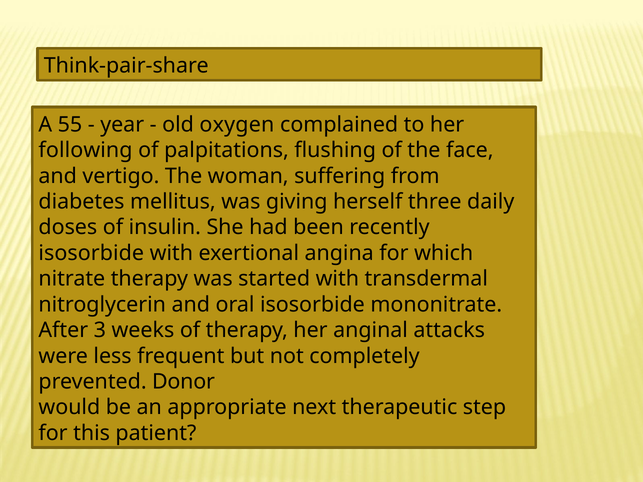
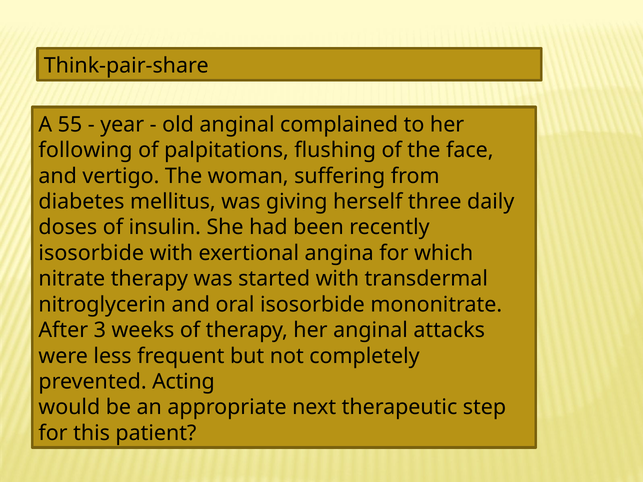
old oxygen: oxygen -> anginal
Donor: Donor -> Acting
